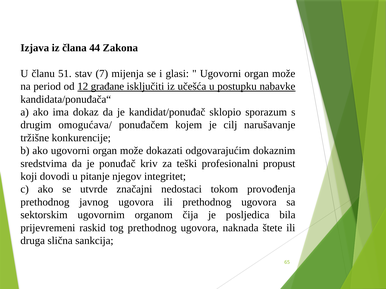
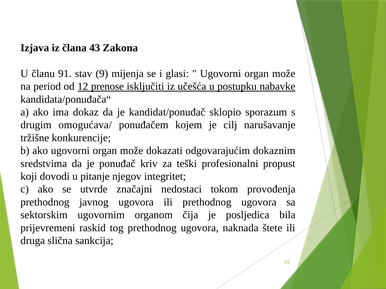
44: 44 -> 43
51: 51 -> 91
7: 7 -> 9
građane: građane -> prenose
